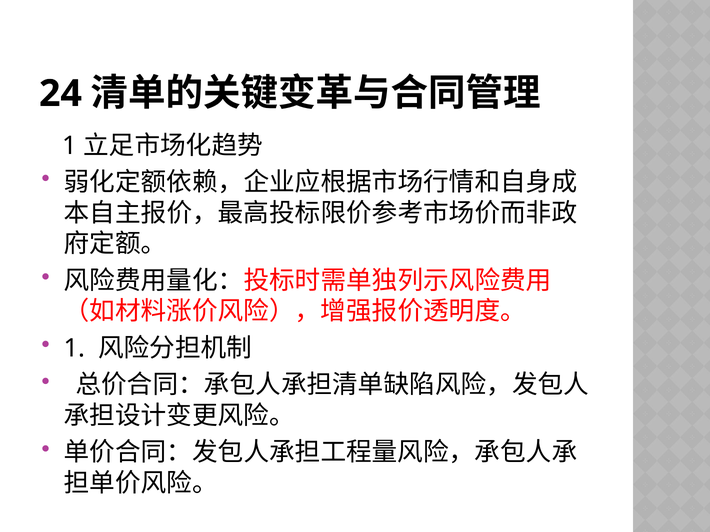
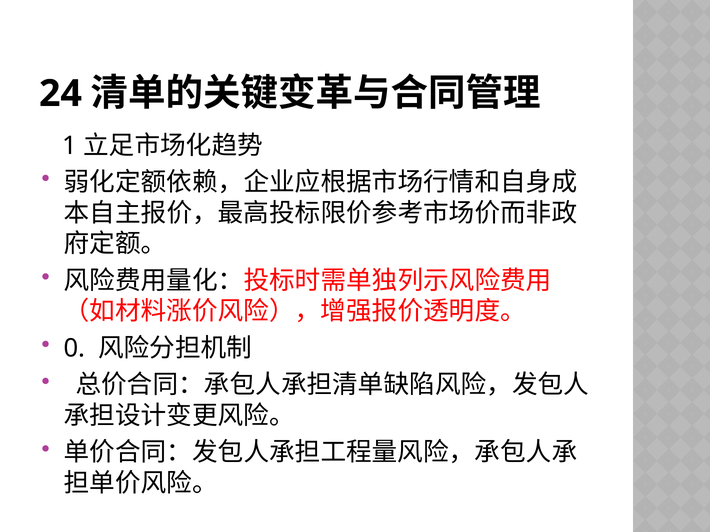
1 at (75, 348): 1 -> 0
